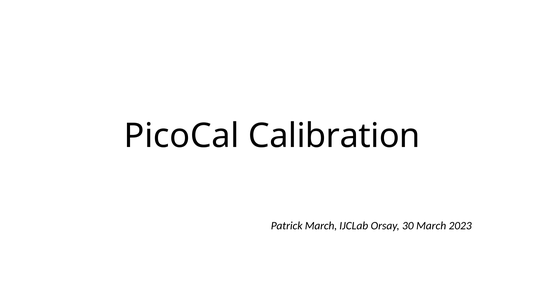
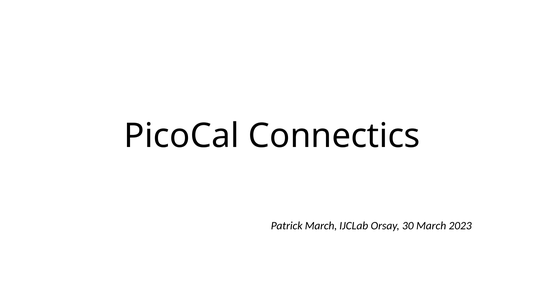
Calibration: Calibration -> Connectics
